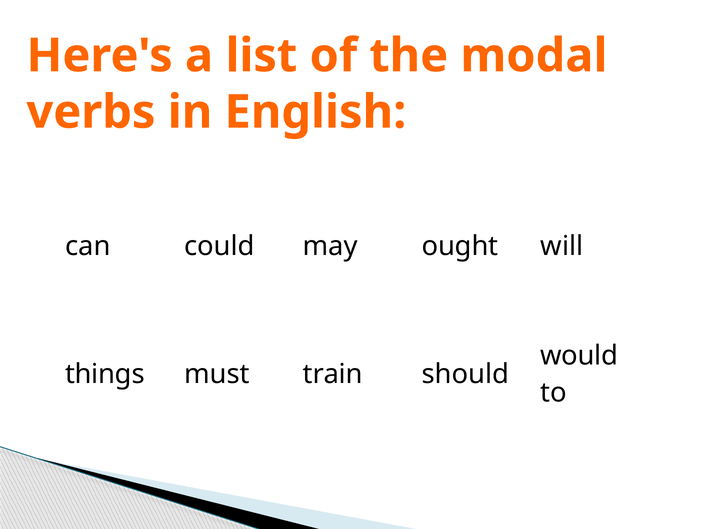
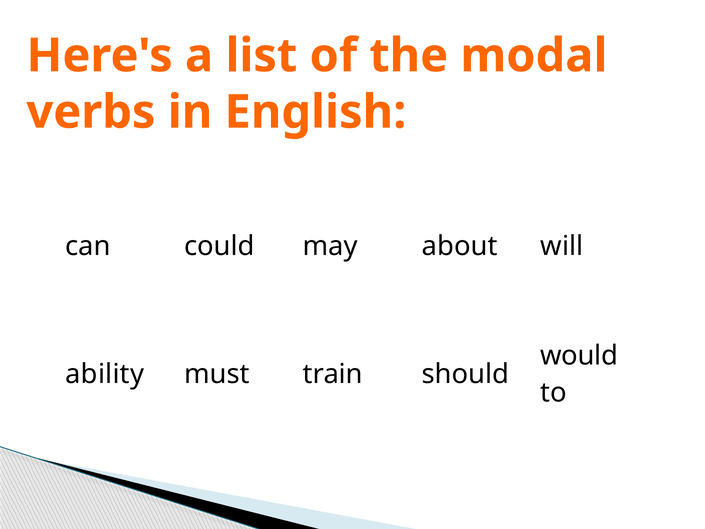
ought: ought -> about
things: things -> ability
